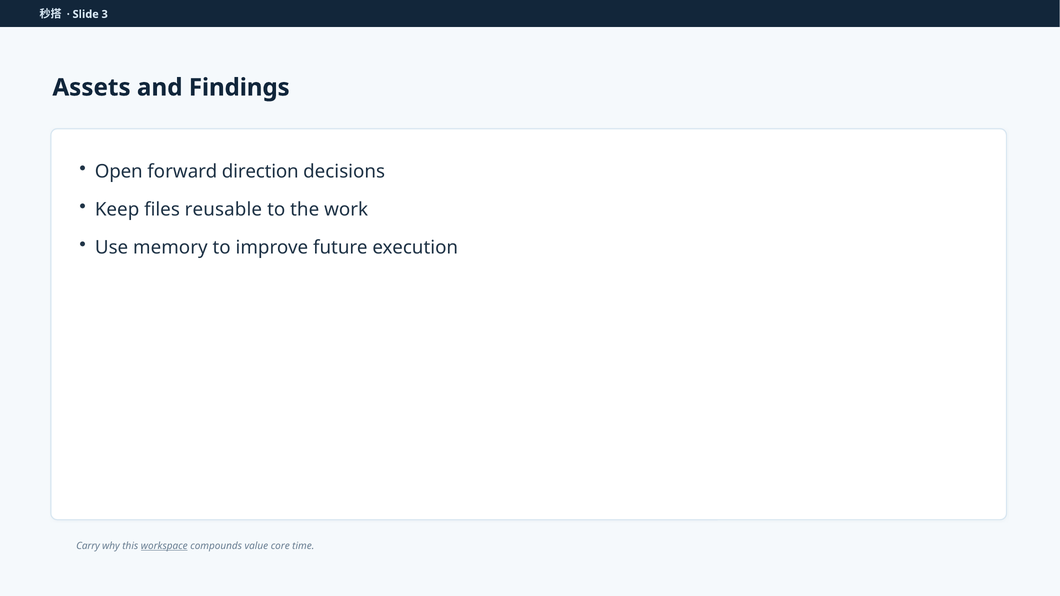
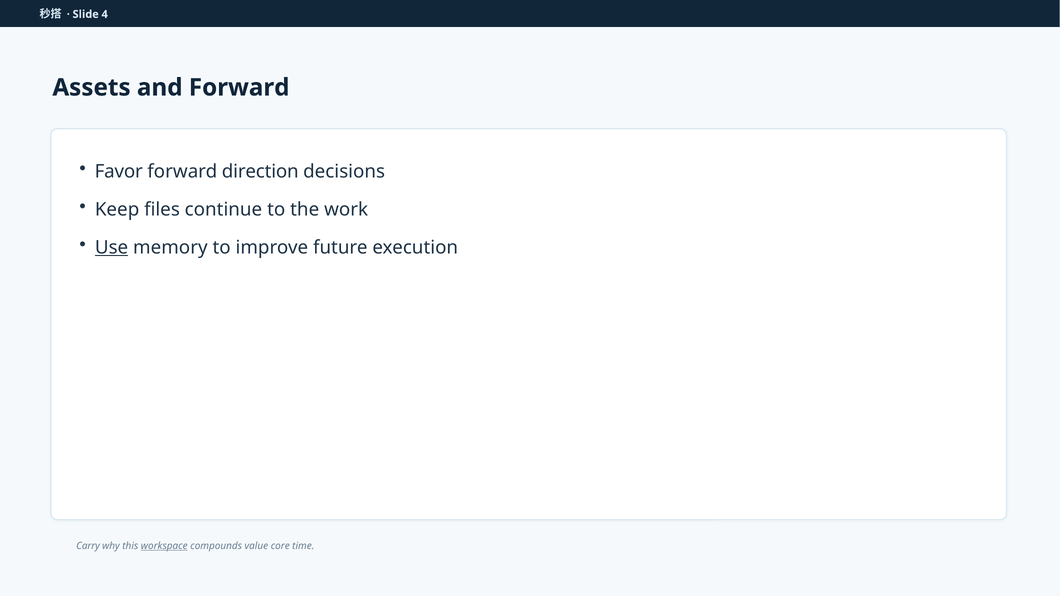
3: 3 -> 4
and Findings: Findings -> Forward
Open: Open -> Favor
reusable: reusable -> continue
Use underline: none -> present
